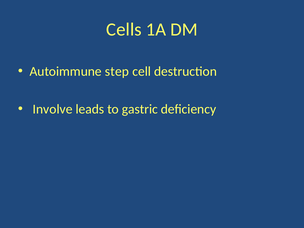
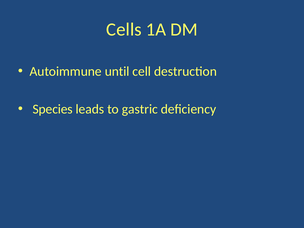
step: step -> until
Involve: Involve -> Species
